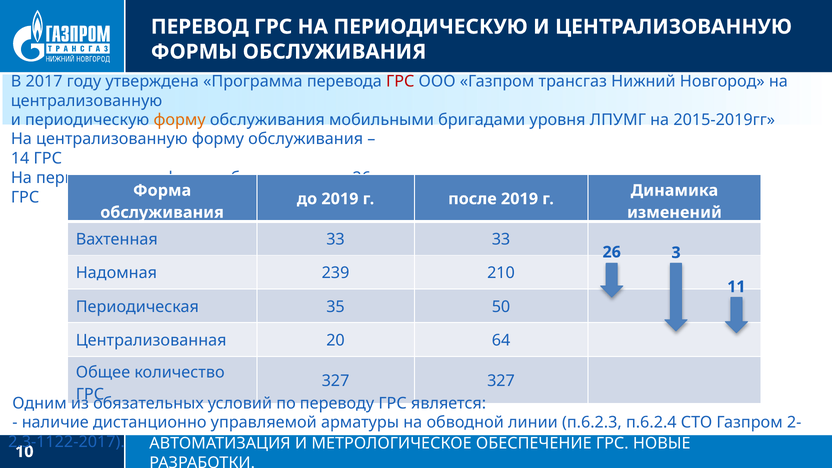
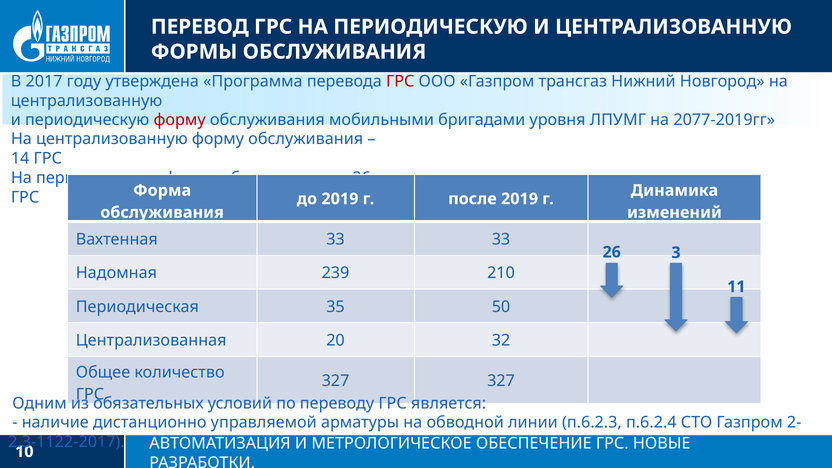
форму at (180, 120) colour: orange -> red
2015-2019гг: 2015-2019гг -> 2077-2019гг
64: 64 -> 32
